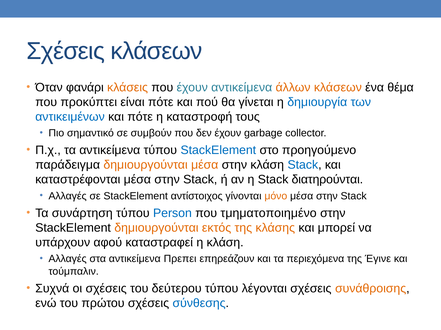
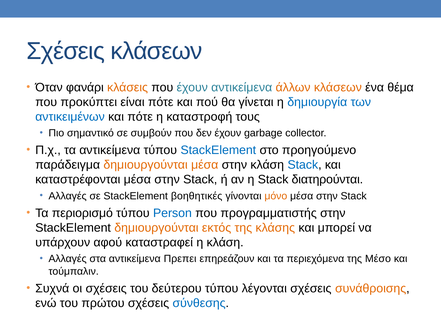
αντίστοιχος: αντίστοιχος -> βοηθητικές
συνάρτηση: συνάρτηση -> περιορισμό
τμηματοποιημένο: τμηματοποιημένο -> προγραμματιστής
Έγινε: Έγινε -> Μέσο
